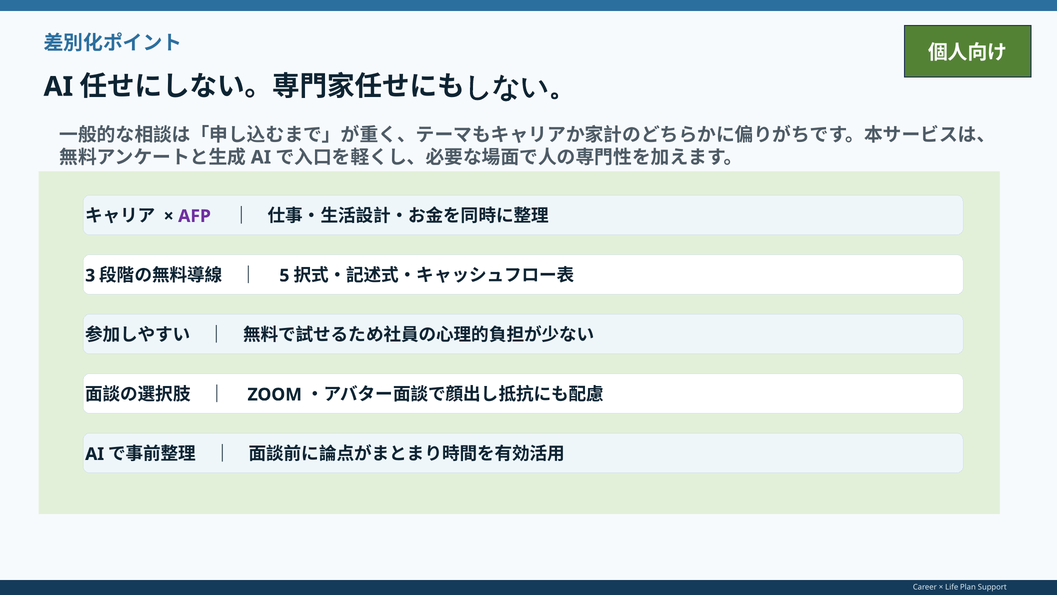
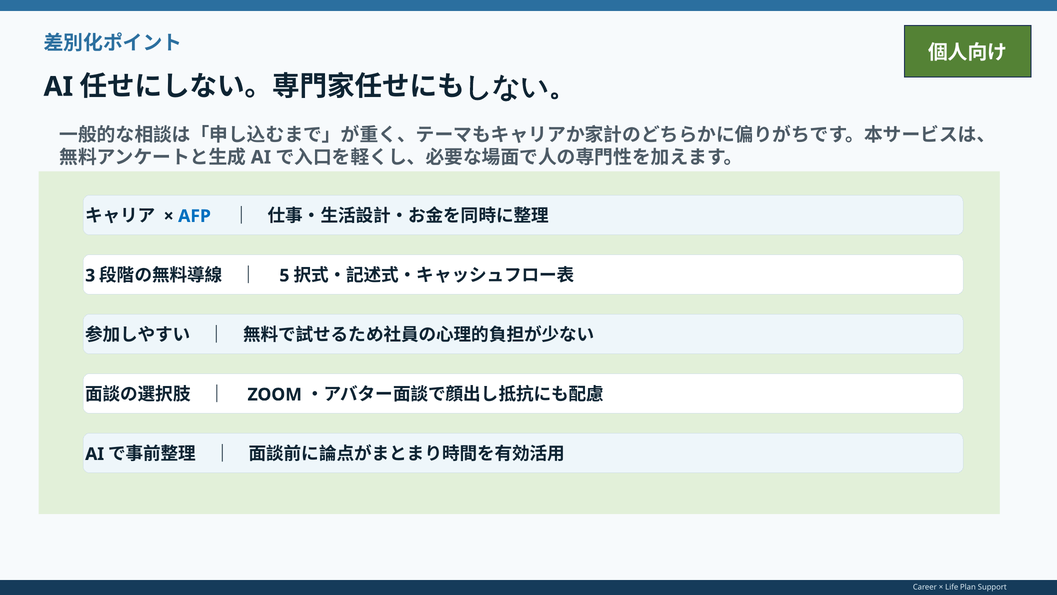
AFP colour: purple -> blue
